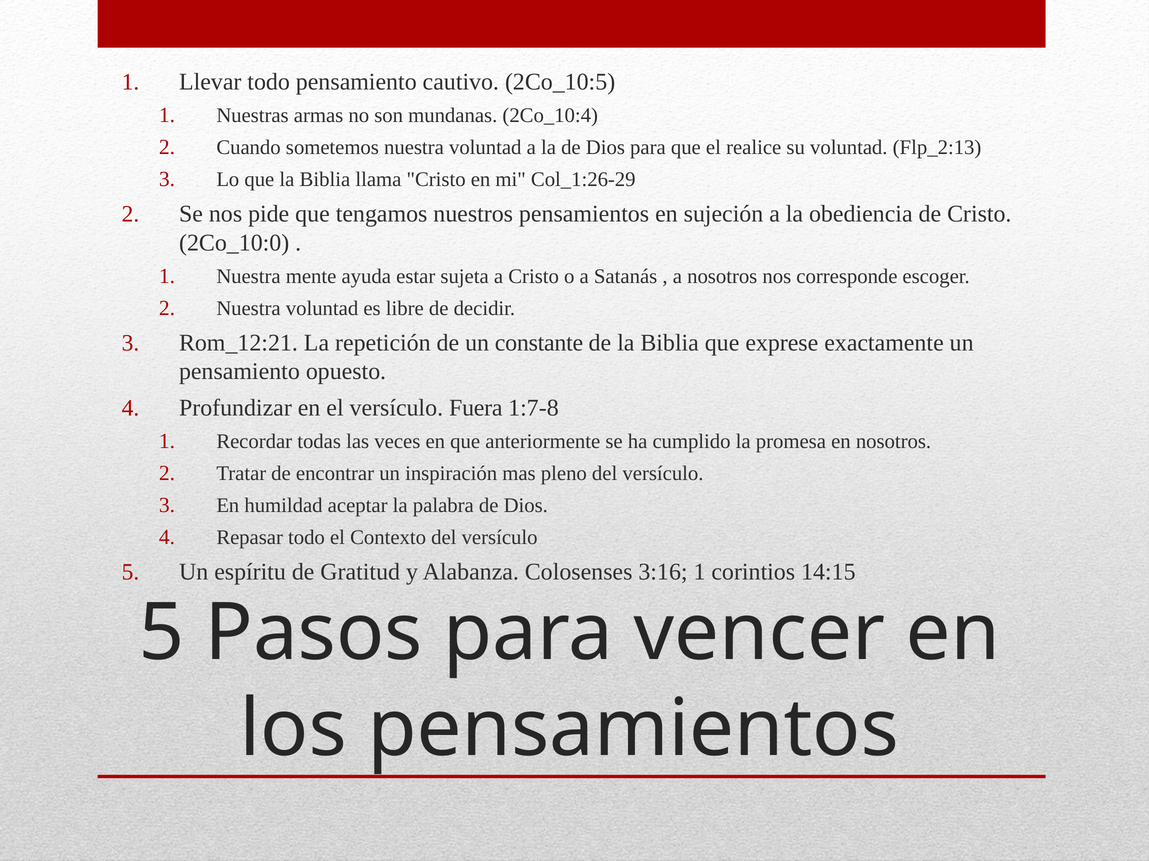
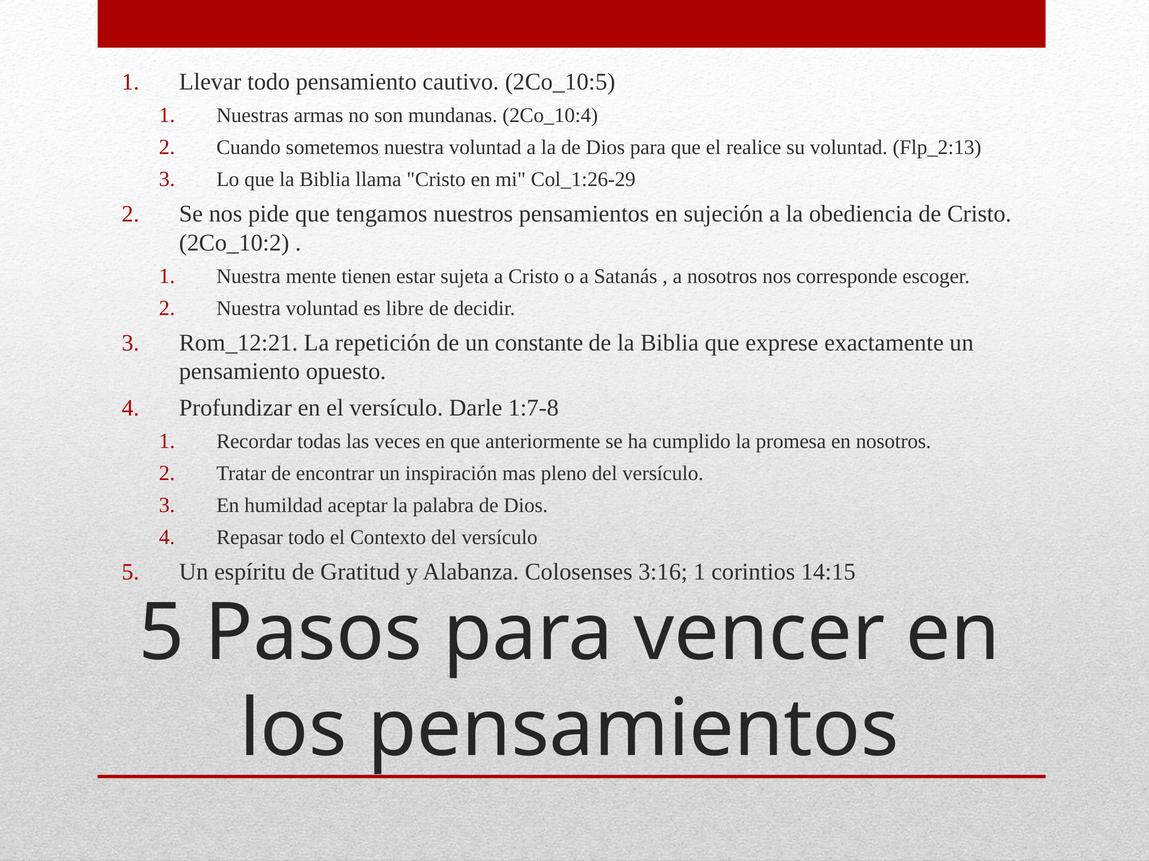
2Co_10:0: 2Co_10:0 -> 2Co_10:2
ayuda: ayuda -> tienen
Fuera: Fuera -> Darle
